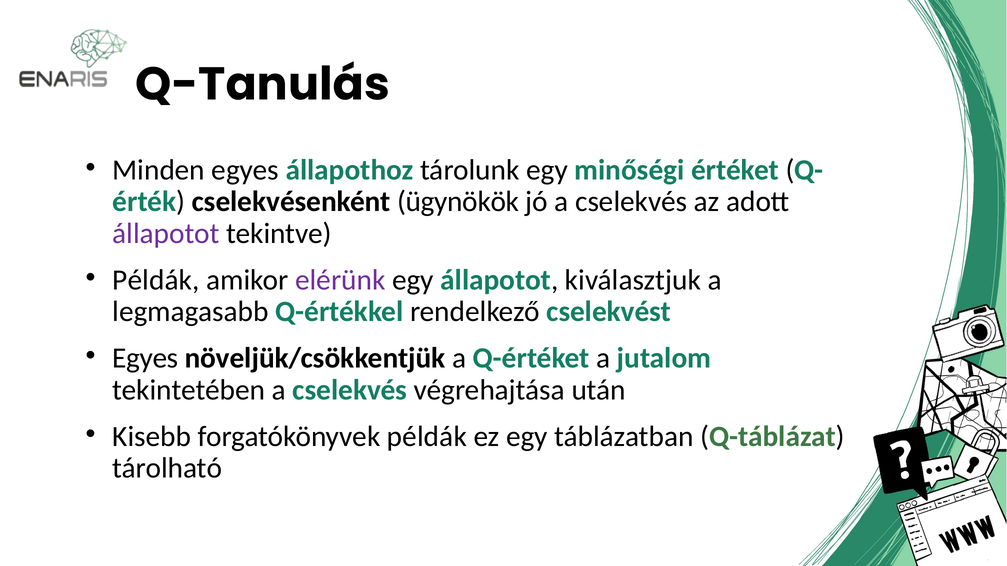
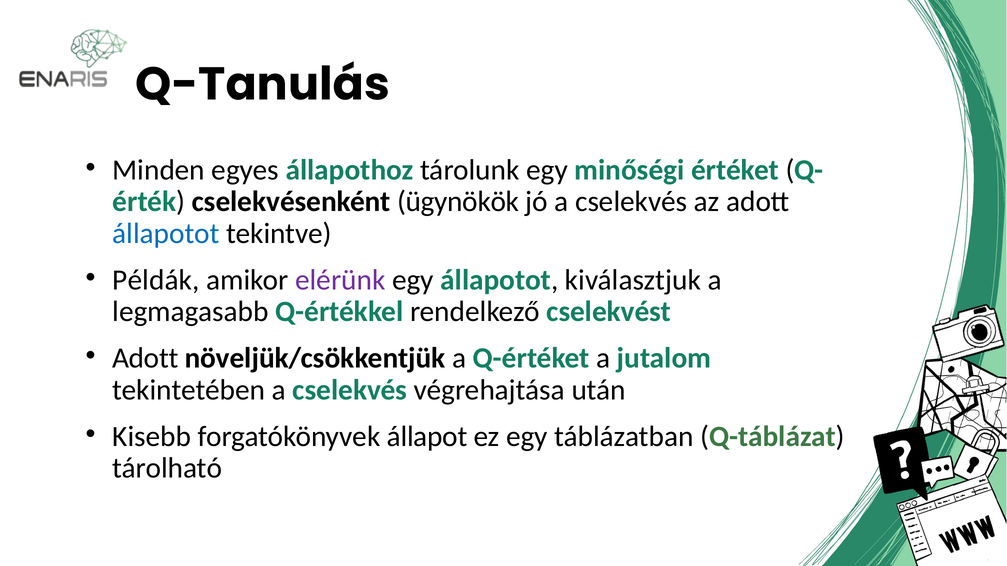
állapotot at (166, 234) colour: purple -> blue
Egyes at (145, 359): Egyes -> Adott
forgatókönyvek példák: példák -> állapot
